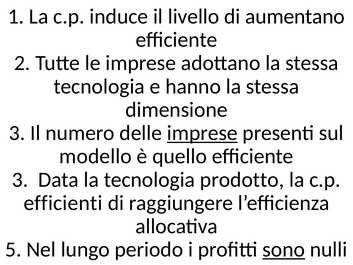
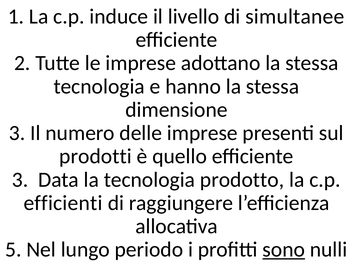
aumentano: aumentano -> simultanee
imprese at (202, 133) underline: present -> none
modello: modello -> prodotti
